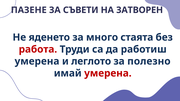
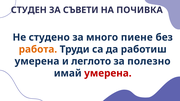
ПАЗЕНЕ: ПАЗЕНЕ -> СТУДЕН
ЗАТВОРЕН: ЗАТВОРЕН -> ПОЧИВКА
яденето: яденето -> студено
стаята: стаята -> пиене
работа colour: red -> orange
